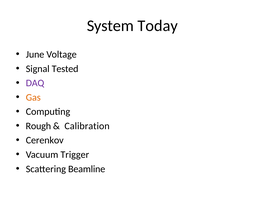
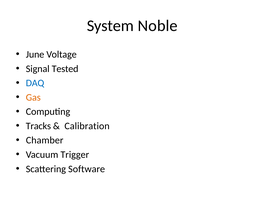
Today: Today -> Noble
DAQ colour: purple -> blue
Rough: Rough -> Tracks
Cerenkov: Cerenkov -> Chamber
Beamline: Beamline -> Software
